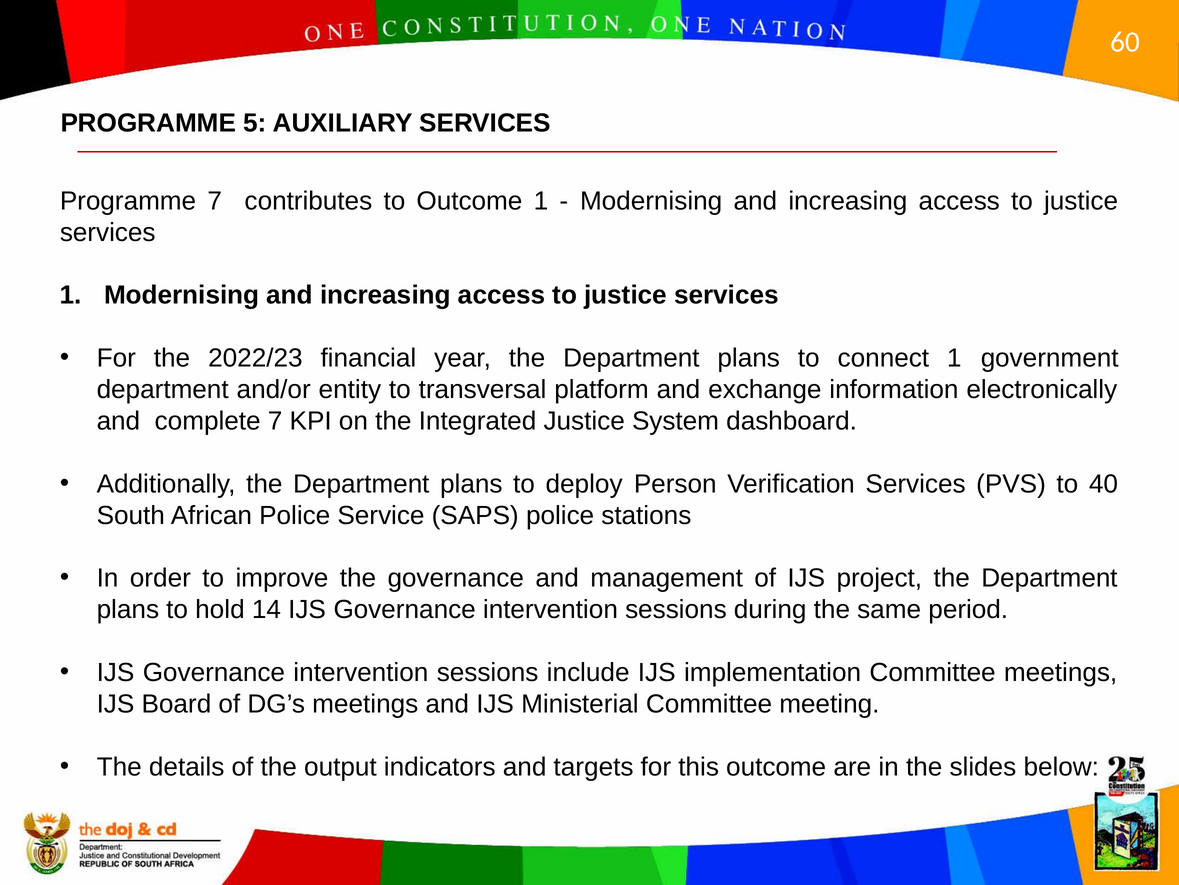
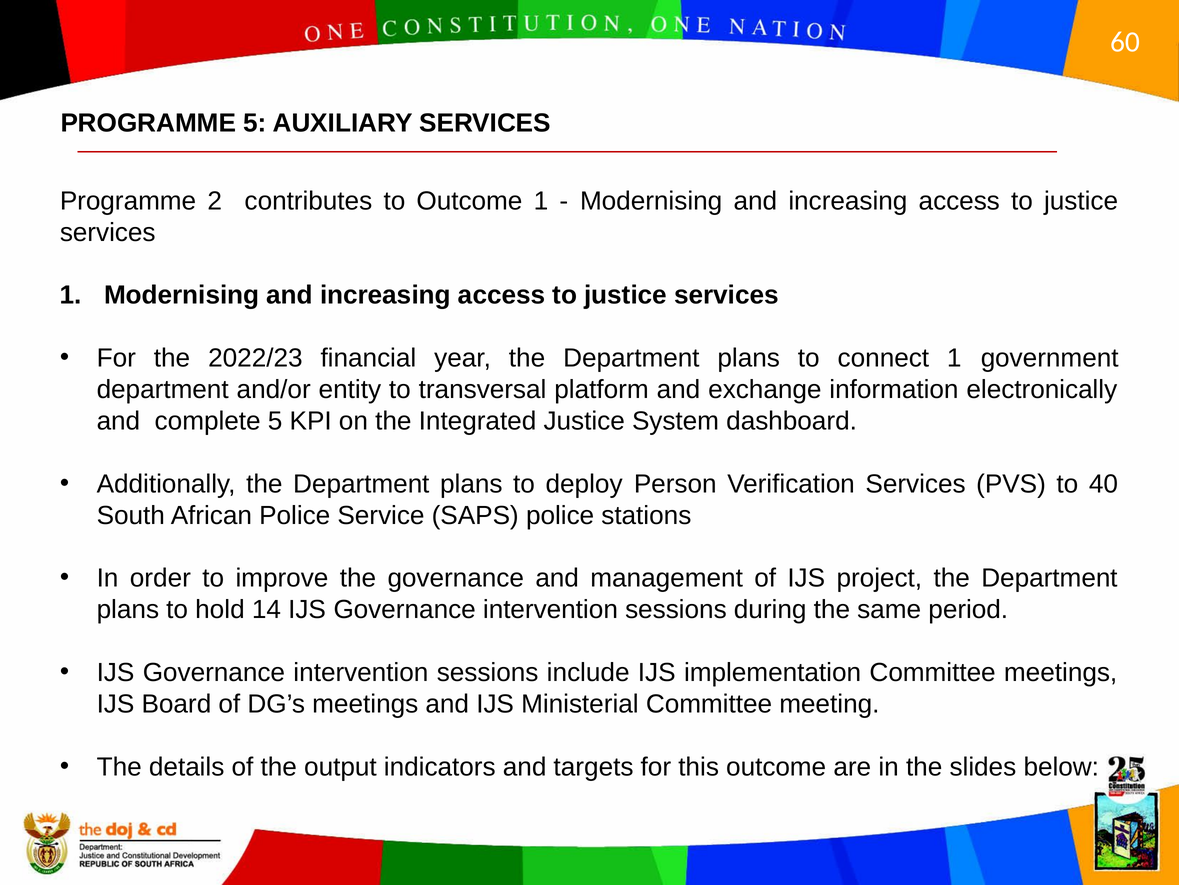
Programme 7: 7 -> 2
complete 7: 7 -> 5
